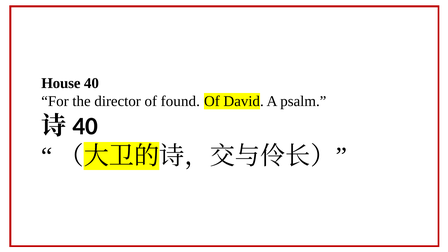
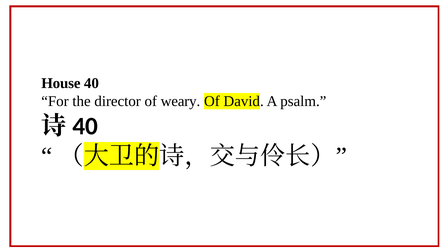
found: found -> weary
